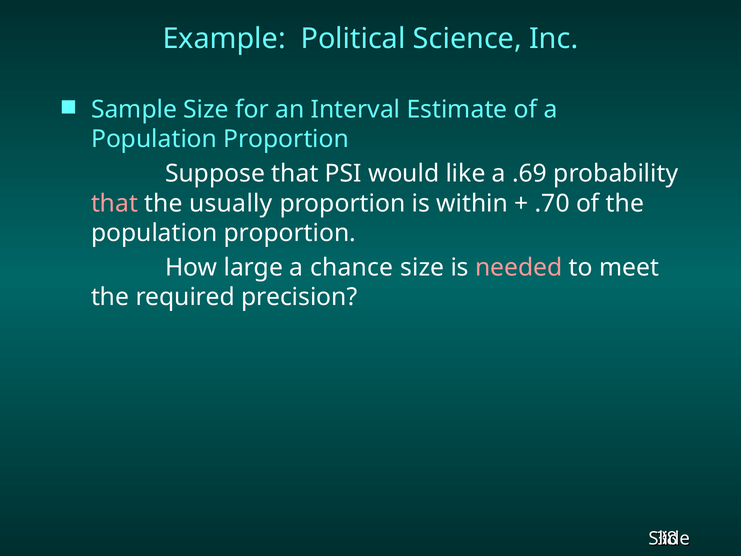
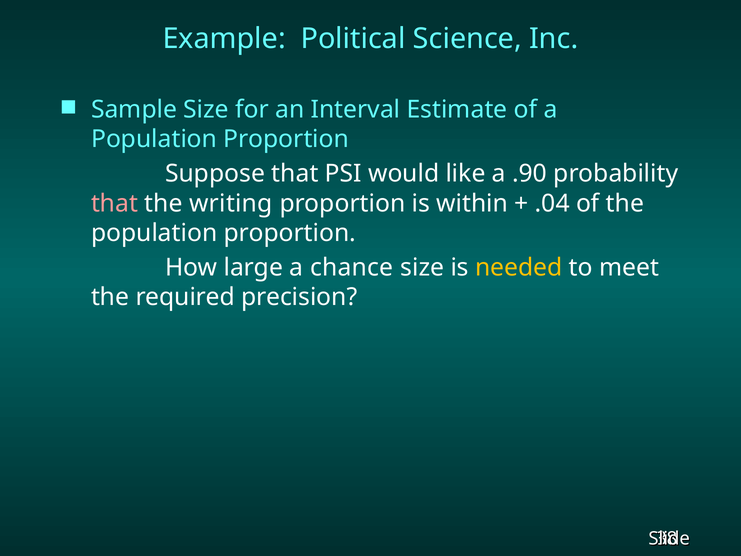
.69: .69 -> .90
usually: usually -> writing
.70: .70 -> .04
needed colour: pink -> yellow
